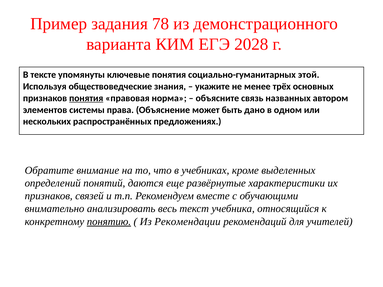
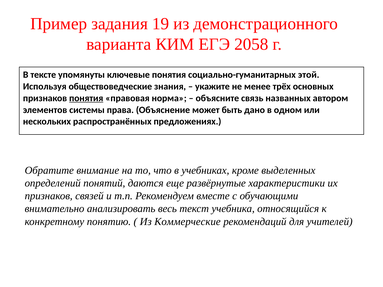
78: 78 -> 19
2028: 2028 -> 2058
понятию underline: present -> none
Рекомендации: Рекомендации -> Коммерческие
